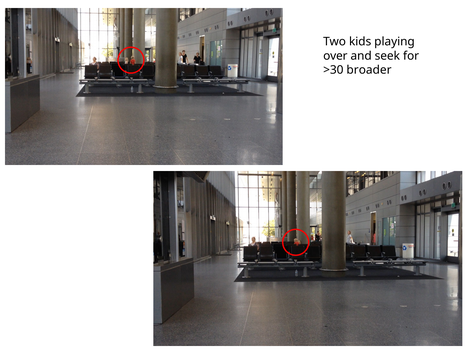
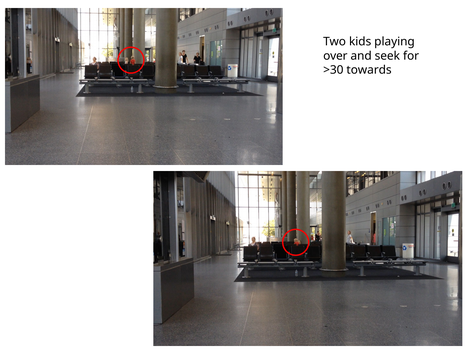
broader: broader -> towards
